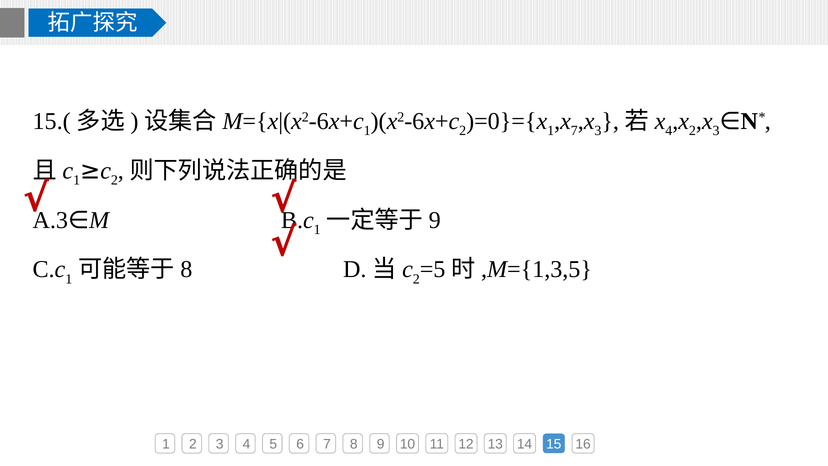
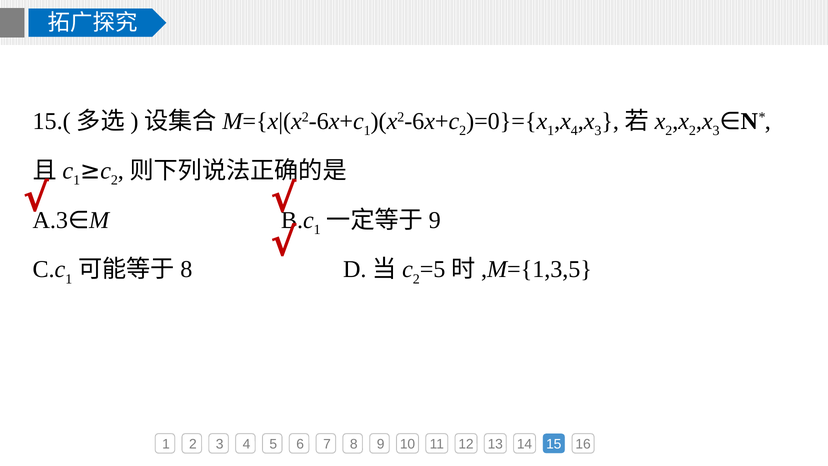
7 at (574, 130): 7 -> 4
4 at (669, 130): 4 -> 2
